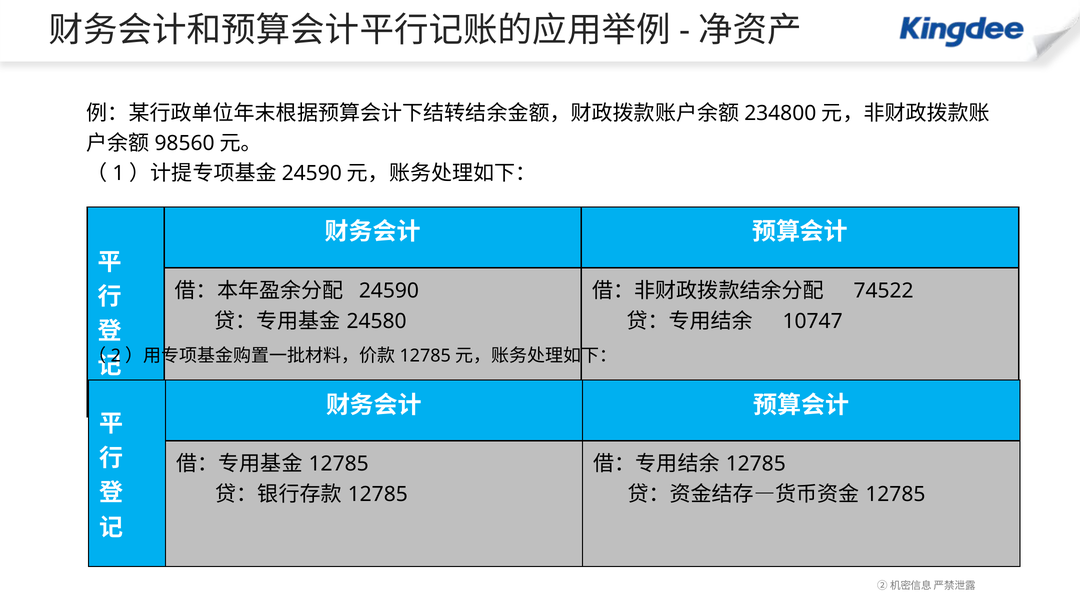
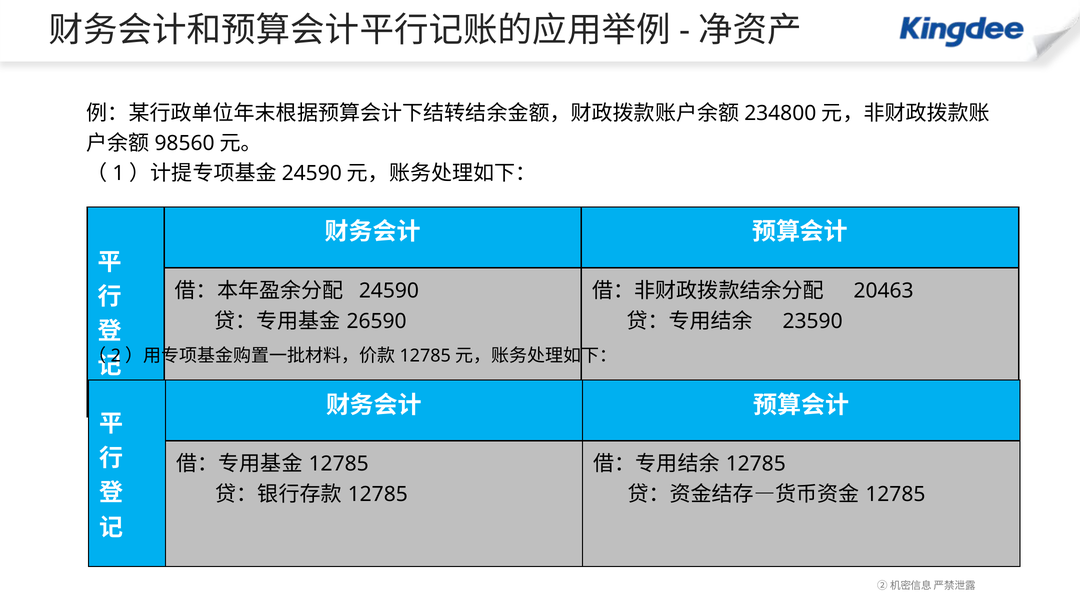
74522: 74522 -> 20463
24580: 24580 -> 26590
10747: 10747 -> 23590
